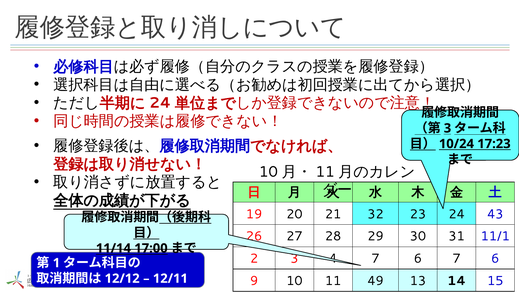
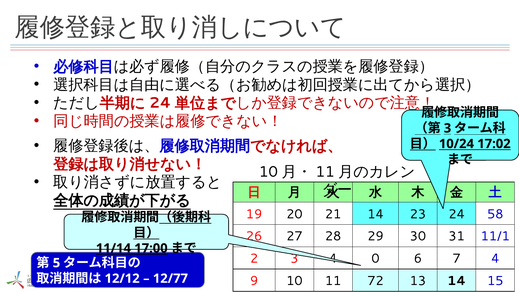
17:23: 17:23 -> 17:02
32 at (376, 214): 32 -> 14
43: 43 -> 58
7 at (376, 259): 7 -> 0
6 7 6: 6 -> 4
1: 1 -> 5
12/11: 12/11 -> 12/77
49: 49 -> 72
